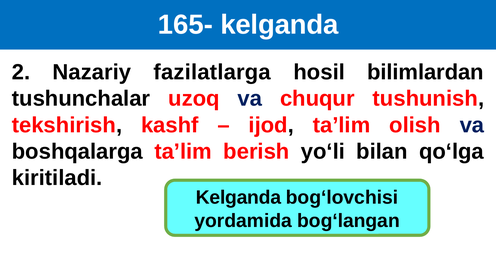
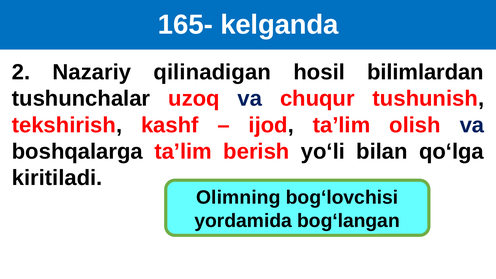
fazilatlarga: fazilatlarga -> qilinadigan
Kelganda at (238, 198): Kelganda -> Olimning
